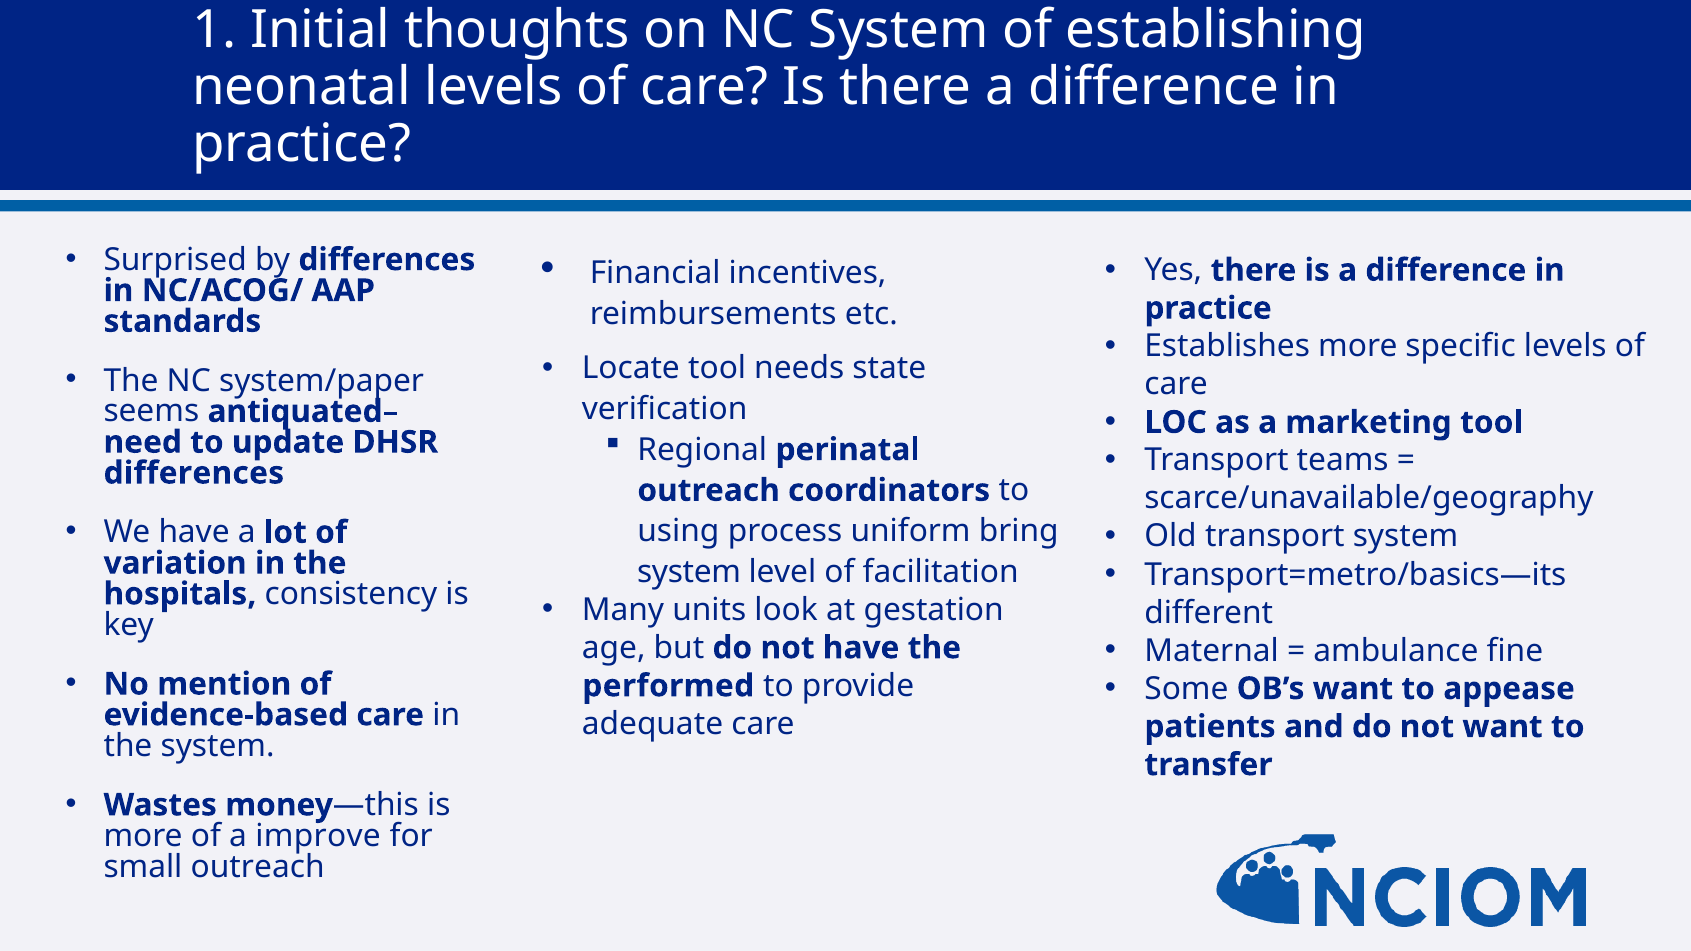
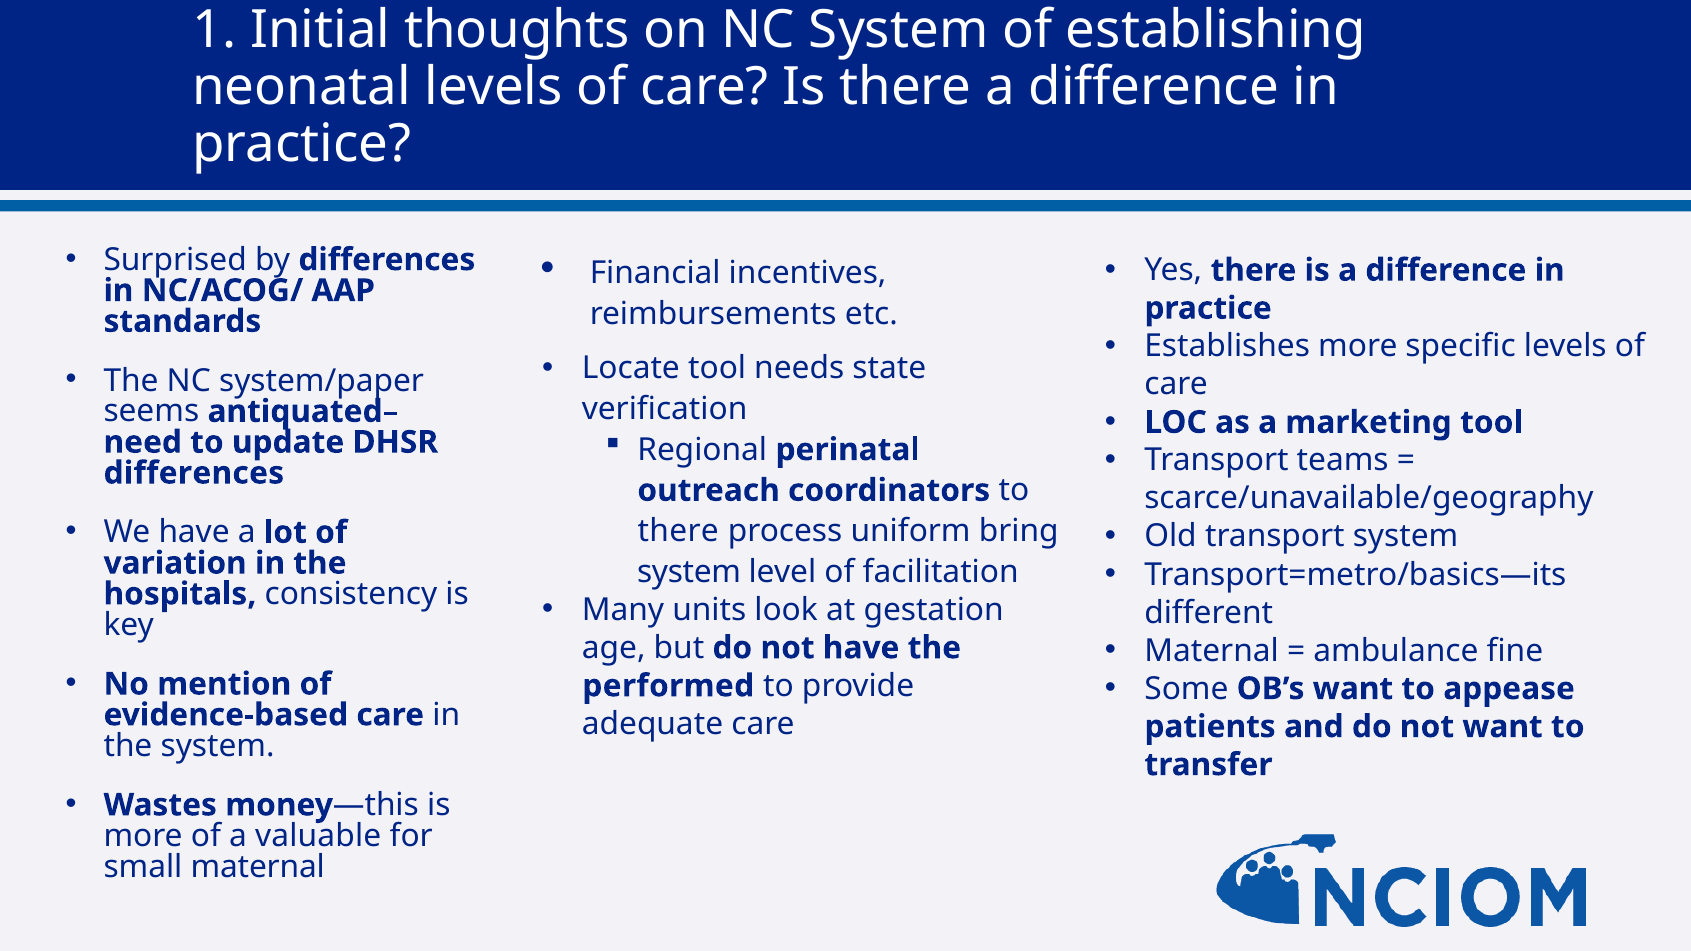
using at (678, 531): using -> there
improve: improve -> valuable
small outreach: outreach -> maternal
